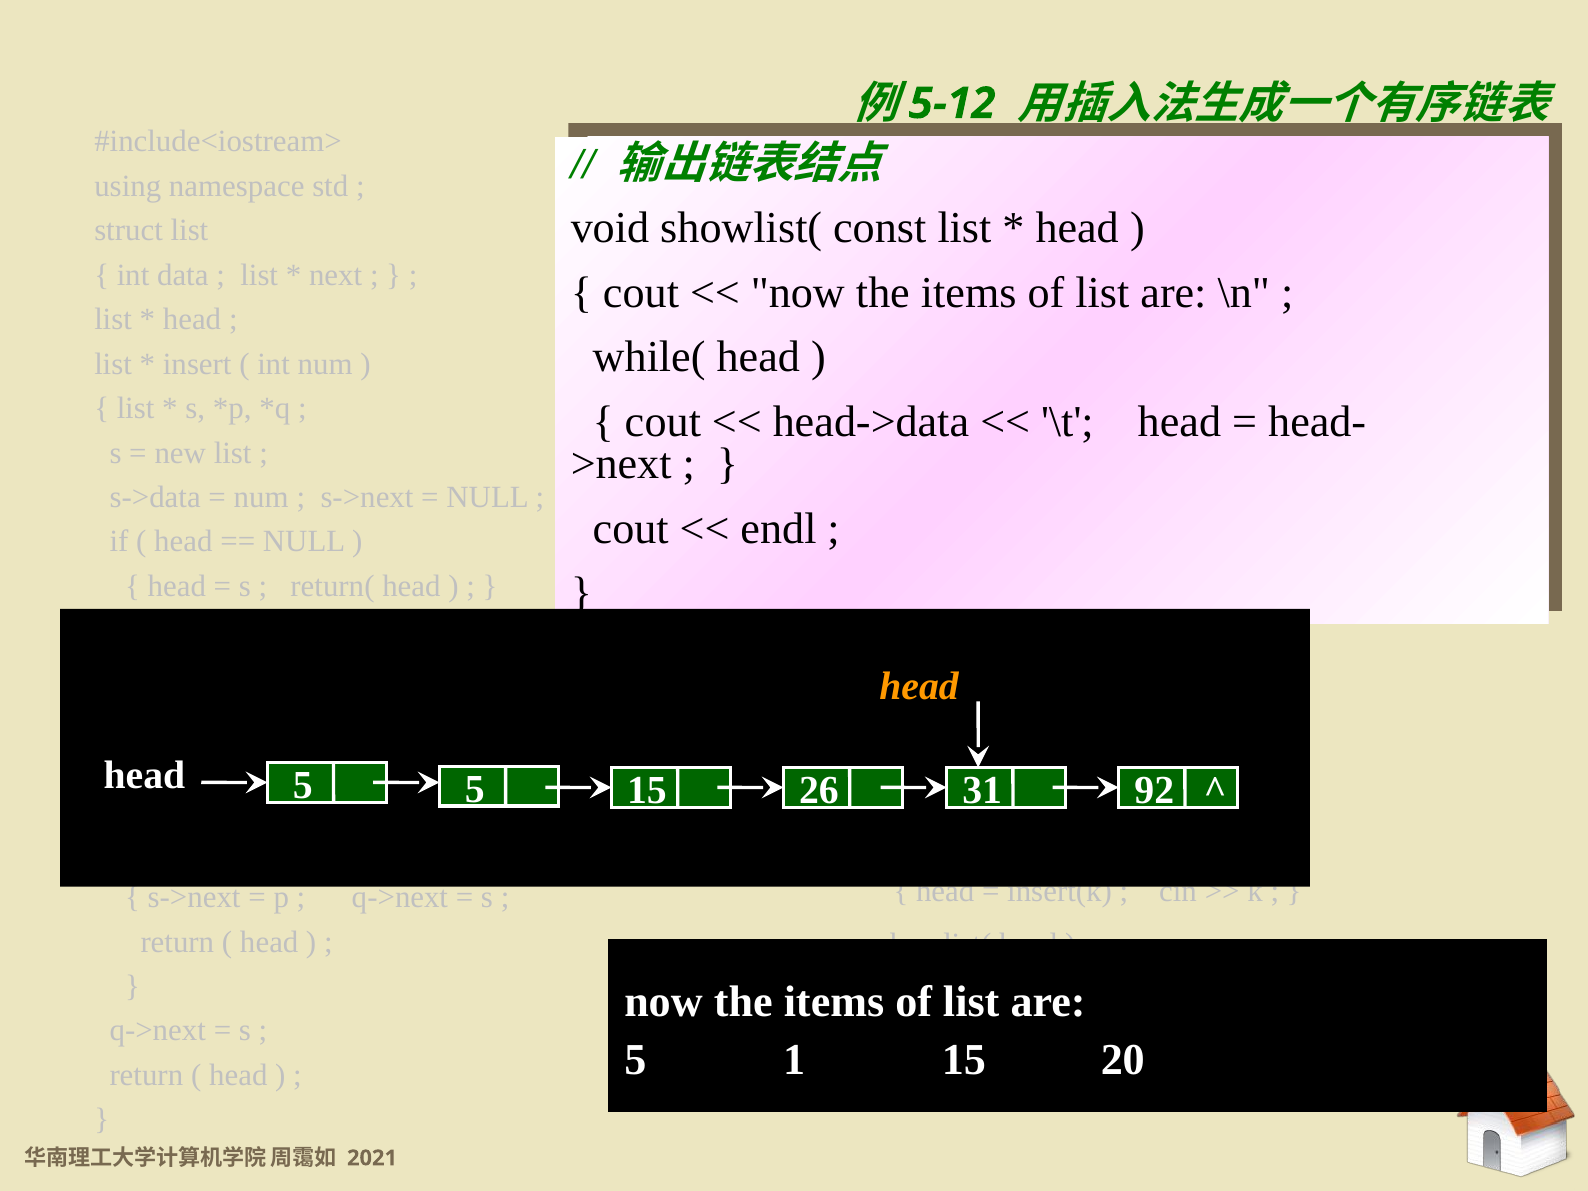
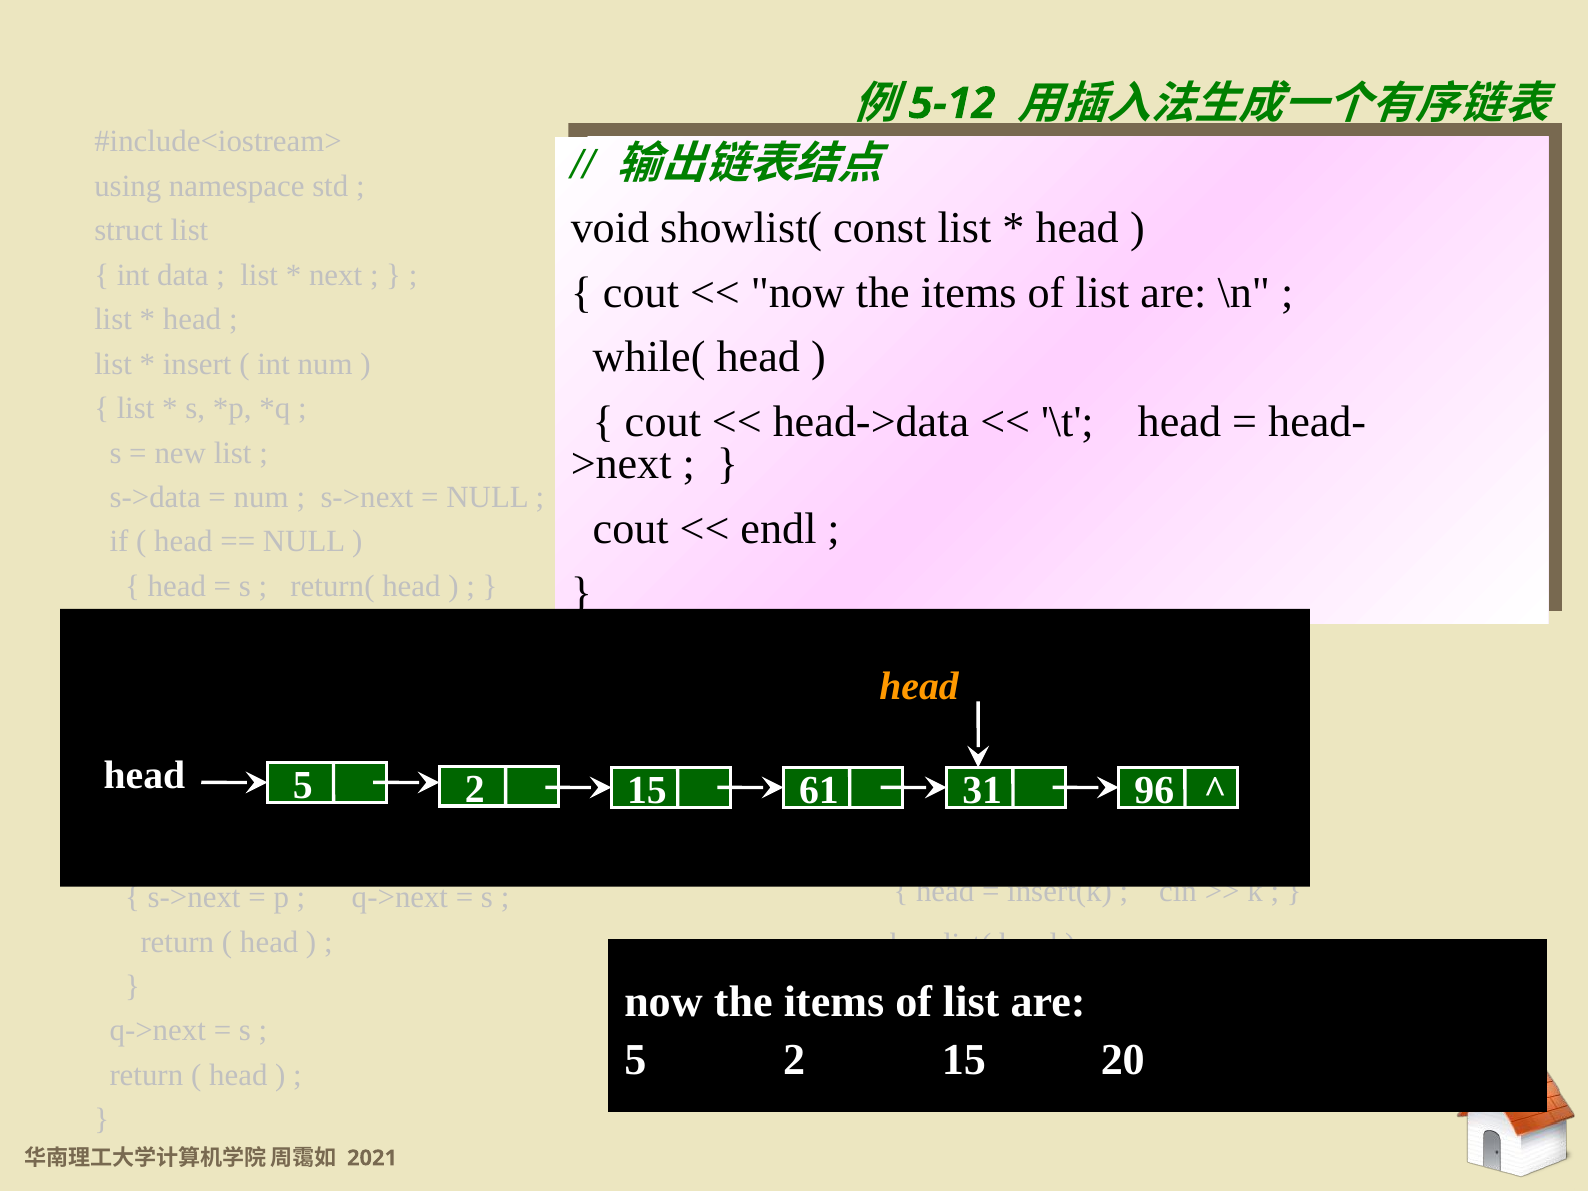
5 at (475, 789): 5 -> 2
26: 26 -> 61
92: 92 -> 96
5 1: 1 -> 2
